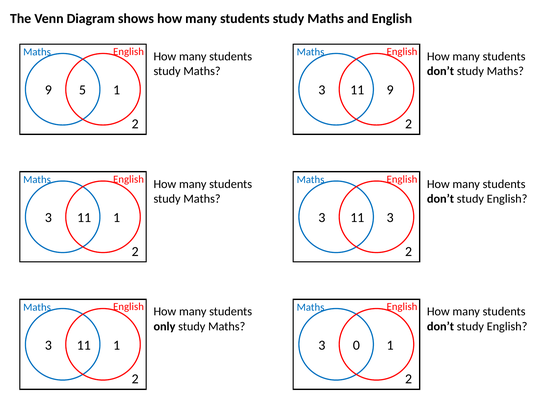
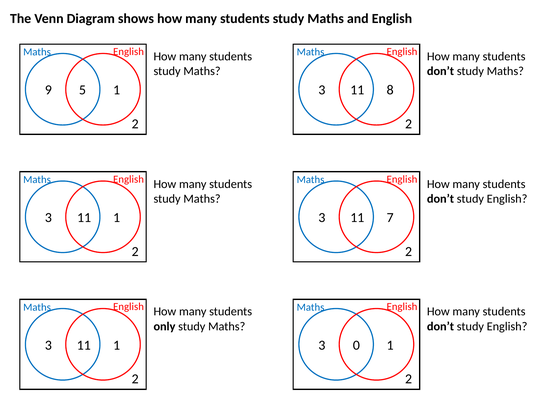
3 9: 9 -> 8
3 3: 3 -> 7
